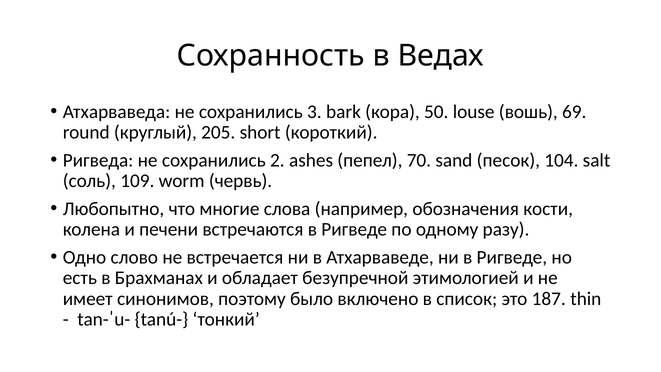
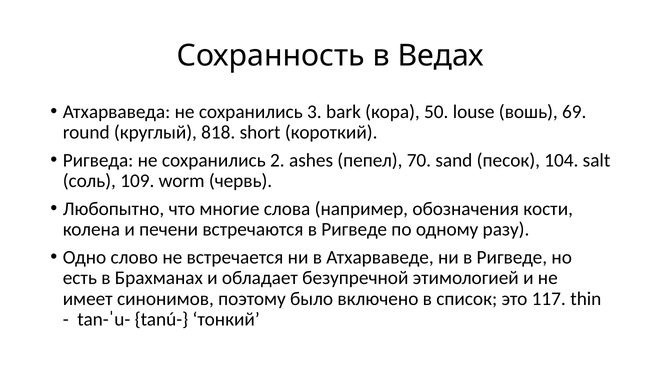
205: 205 -> 818
187: 187 -> 117
